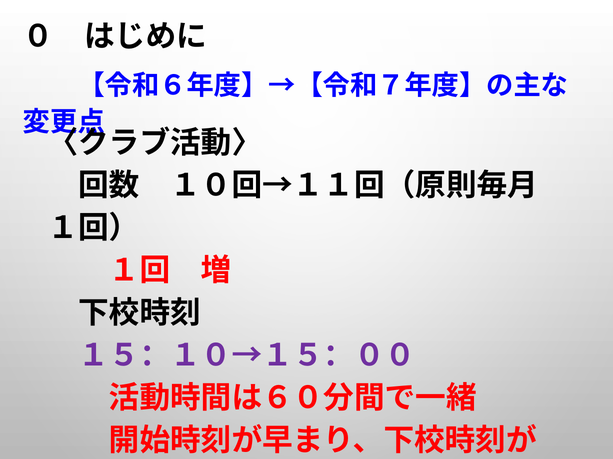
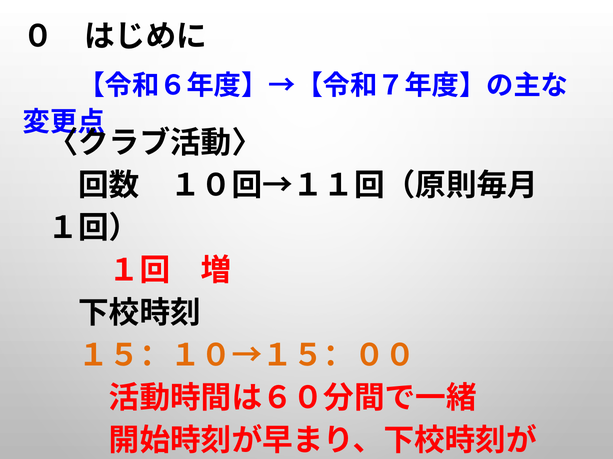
１５：１０→１５：００ colour: purple -> orange
